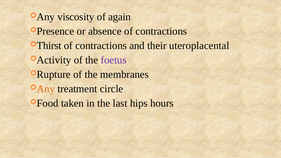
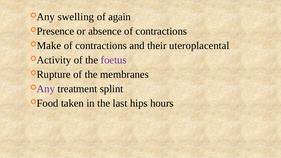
viscosity: viscosity -> swelling
Thirst: Thirst -> Make
Any at (46, 89) colour: orange -> purple
circle: circle -> splint
